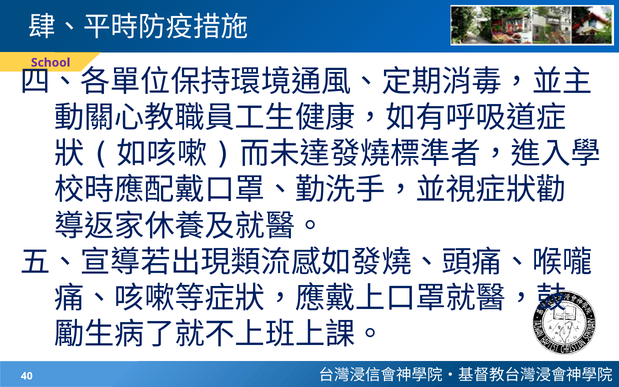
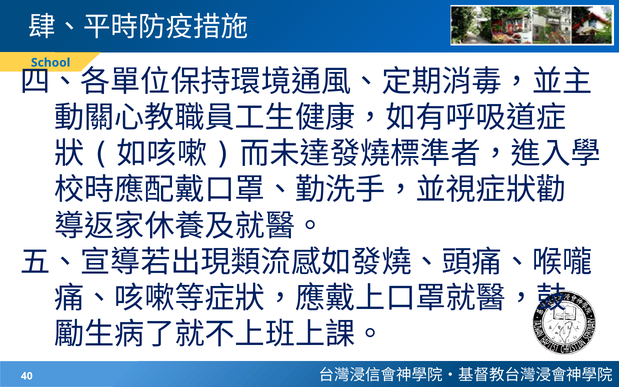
School colour: purple -> blue
